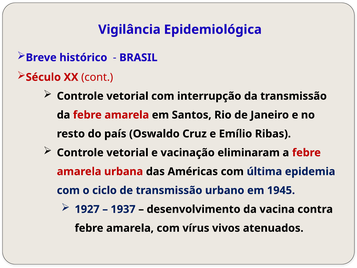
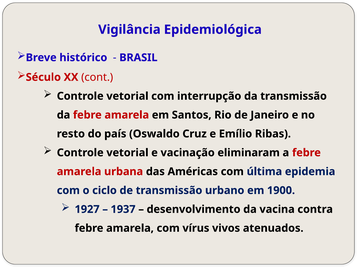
1945: 1945 -> 1900
